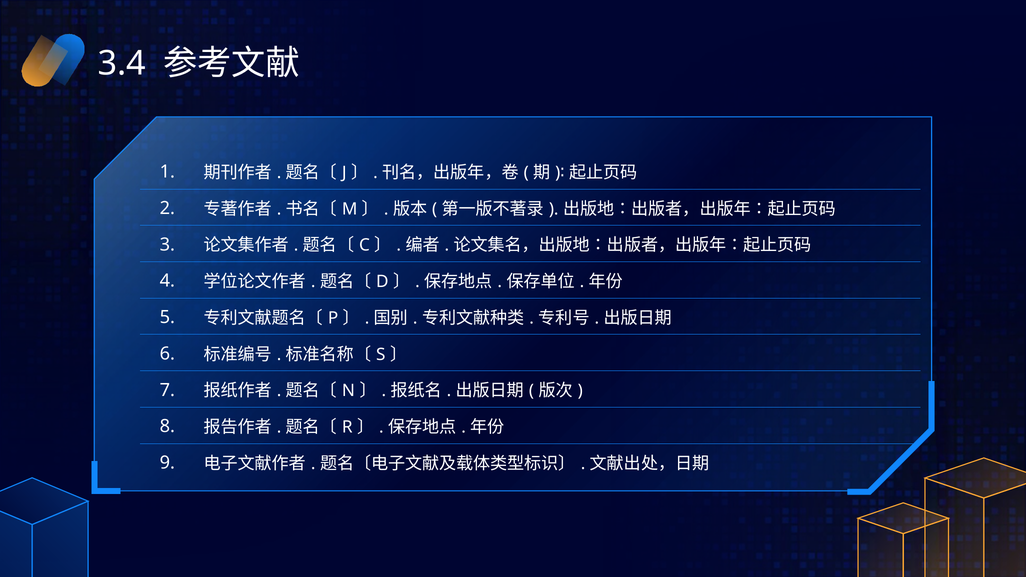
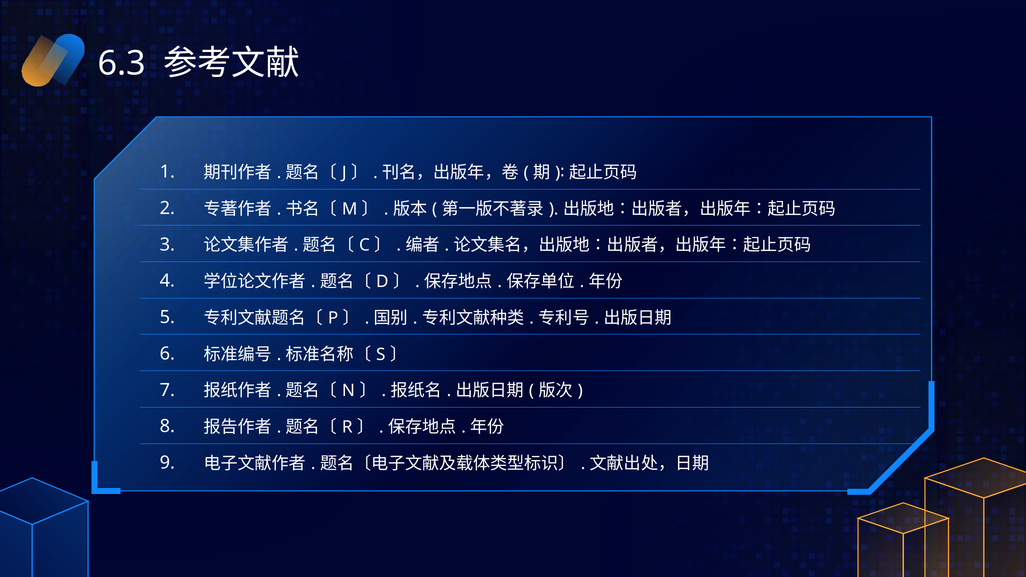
3.4: 3.4 -> 6.3
